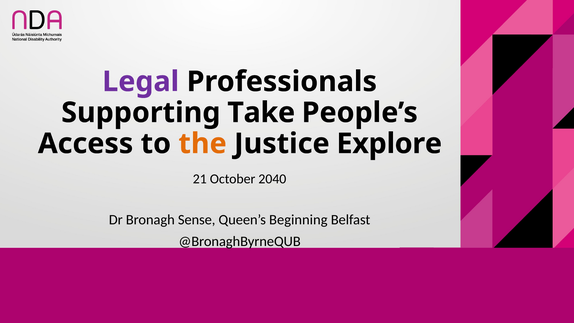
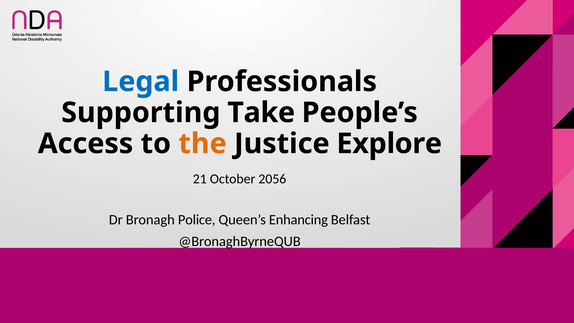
Legal colour: purple -> blue
2040: 2040 -> 2056
Sense: Sense -> Police
Beginning: Beginning -> Enhancing
